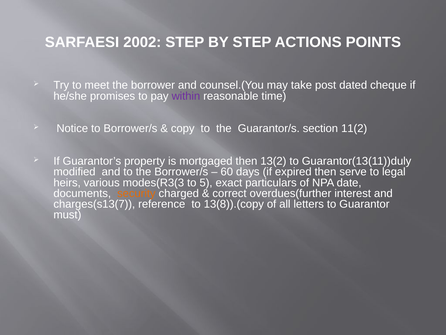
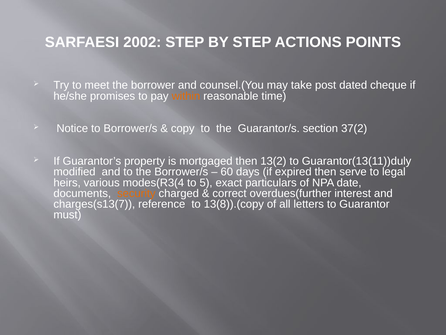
within colour: purple -> orange
11(2: 11(2 -> 37(2
modes(R3(3: modes(R3(3 -> modes(R3(4
